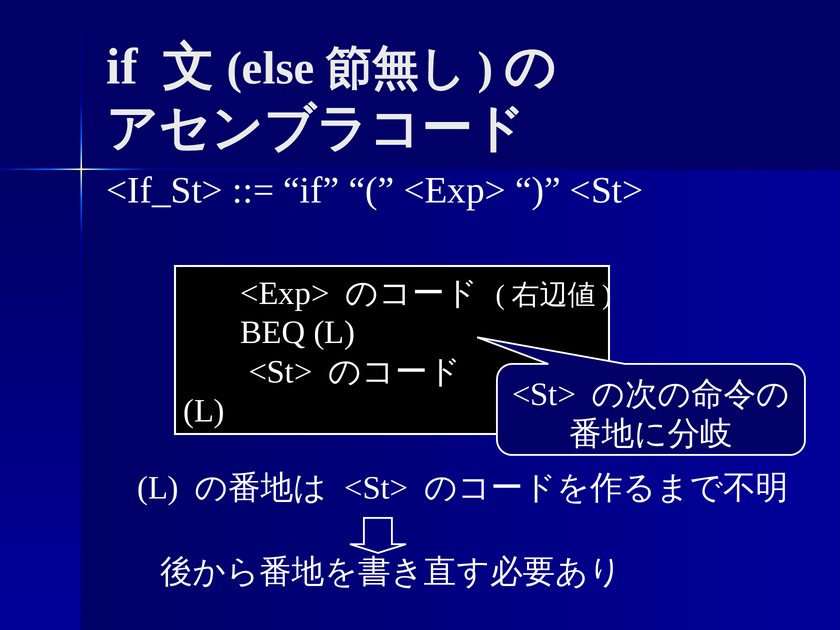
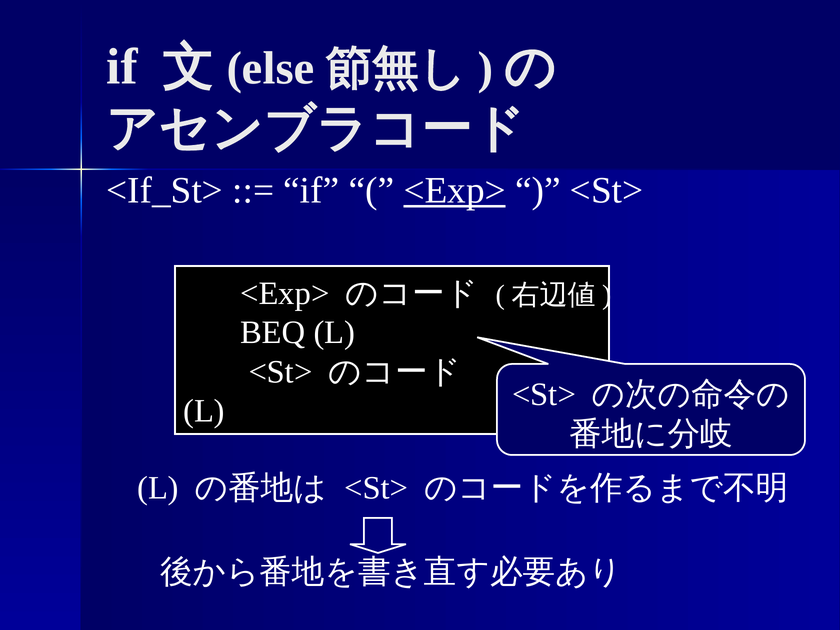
<Exp> at (455, 190) underline: none -> present
